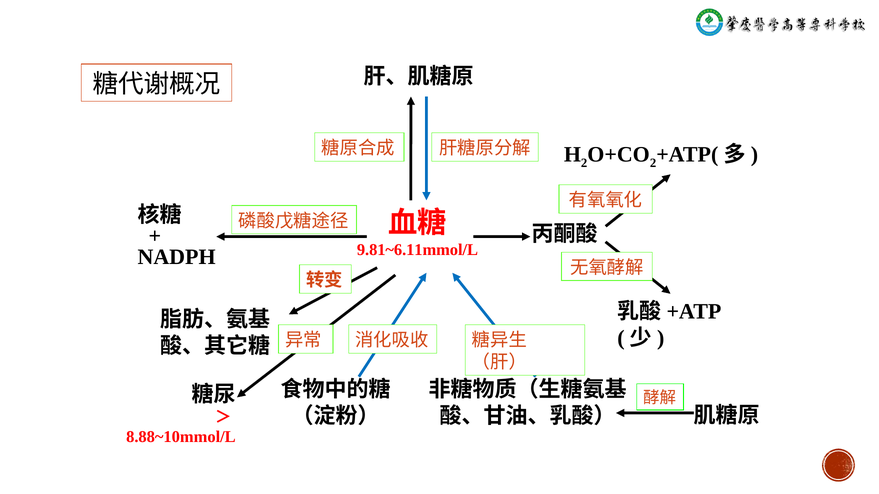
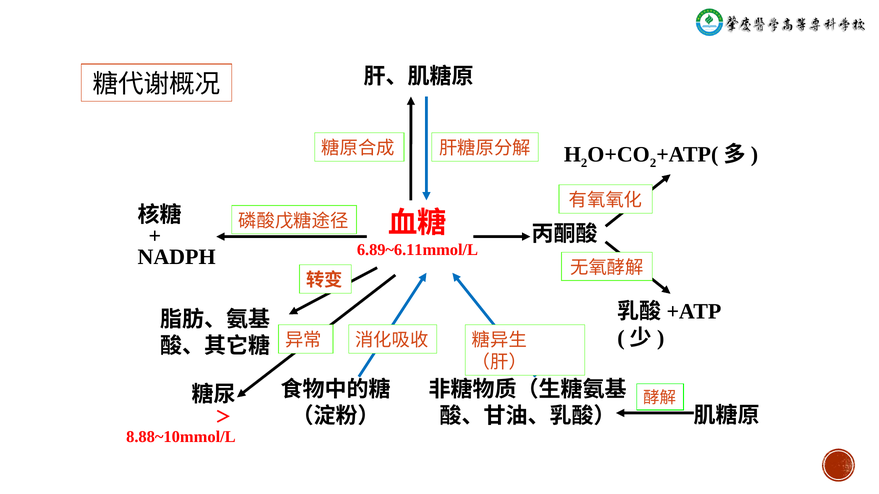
9.81~6.11mmol/L: 9.81~6.11mmol/L -> 6.89~6.11mmol/L
